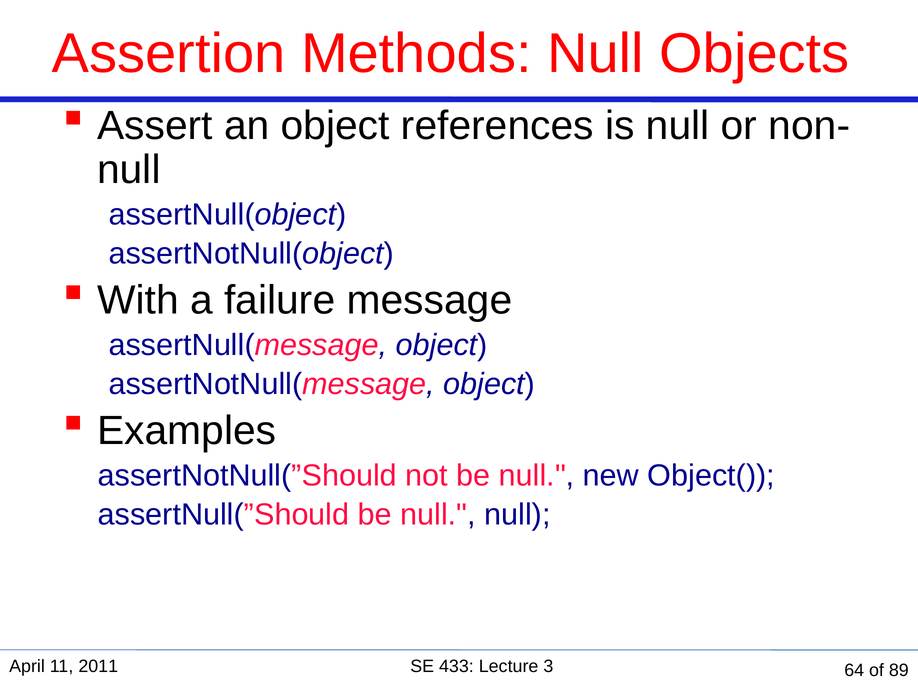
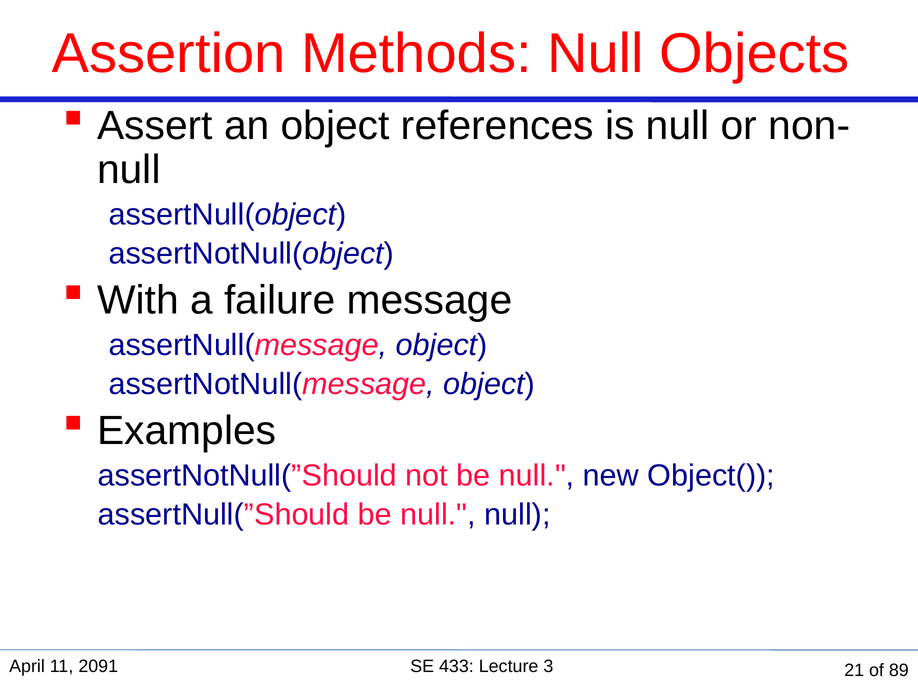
2011: 2011 -> 2091
64: 64 -> 21
